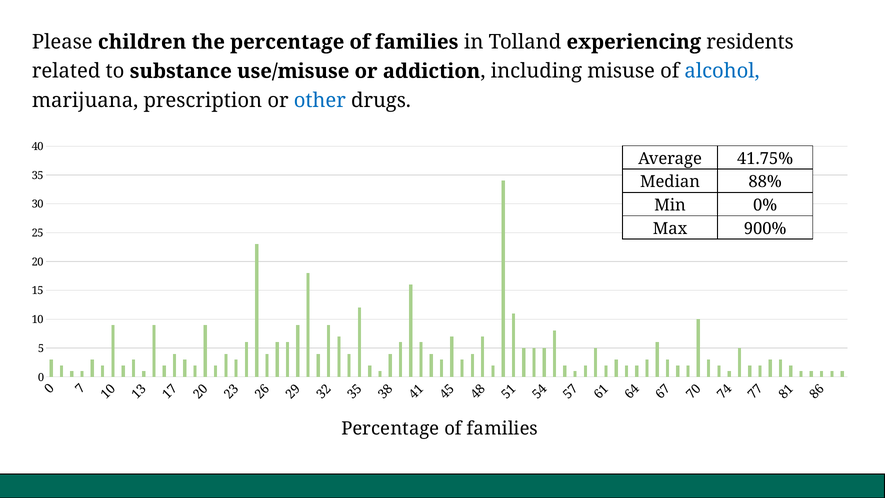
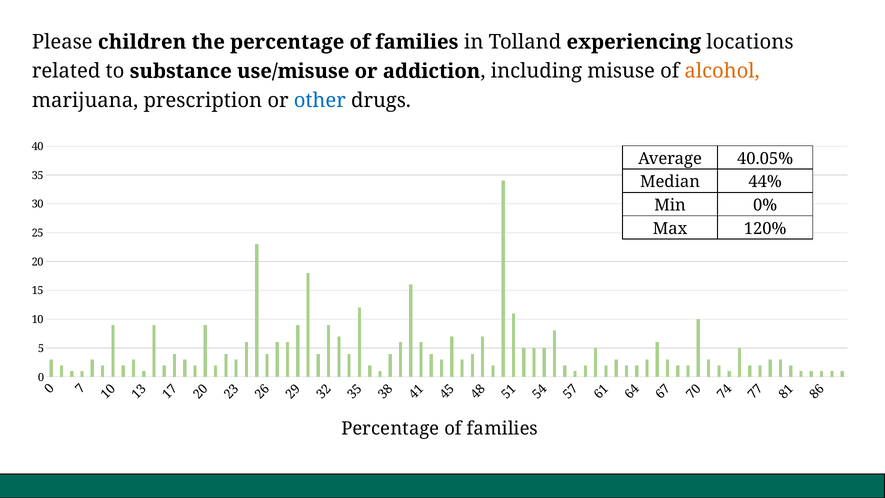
residents: residents -> locations
alcohol colour: blue -> orange
41.75%: 41.75% -> 40.05%
88%: 88% -> 44%
900%: 900% -> 120%
